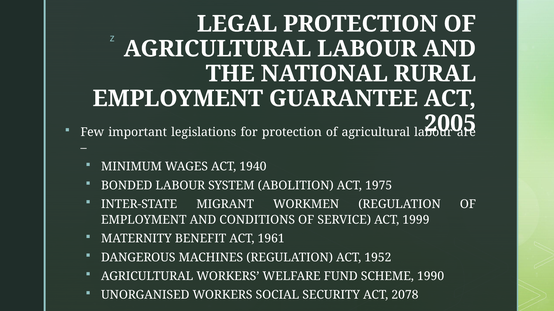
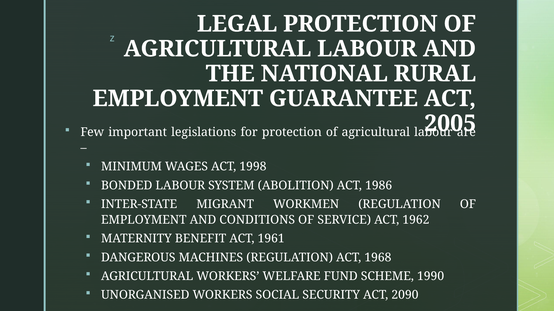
1940: 1940 -> 1998
1975: 1975 -> 1986
1999: 1999 -> 1962
1952: 1952 -> 1968
2078: 2078 -> 2090
